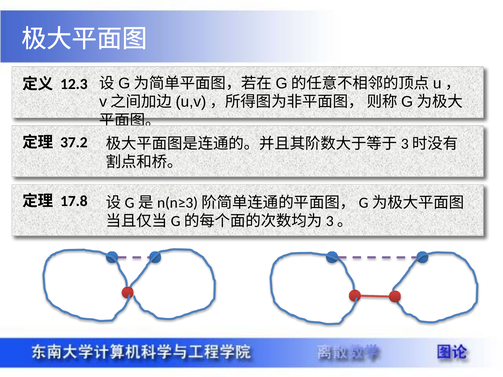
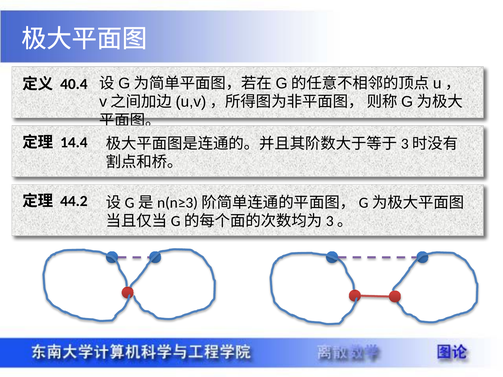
12.3: 12.3 -> 40.4
37.2: 37.2 -> 14.4
17.8: 17.8 -> 44.2
